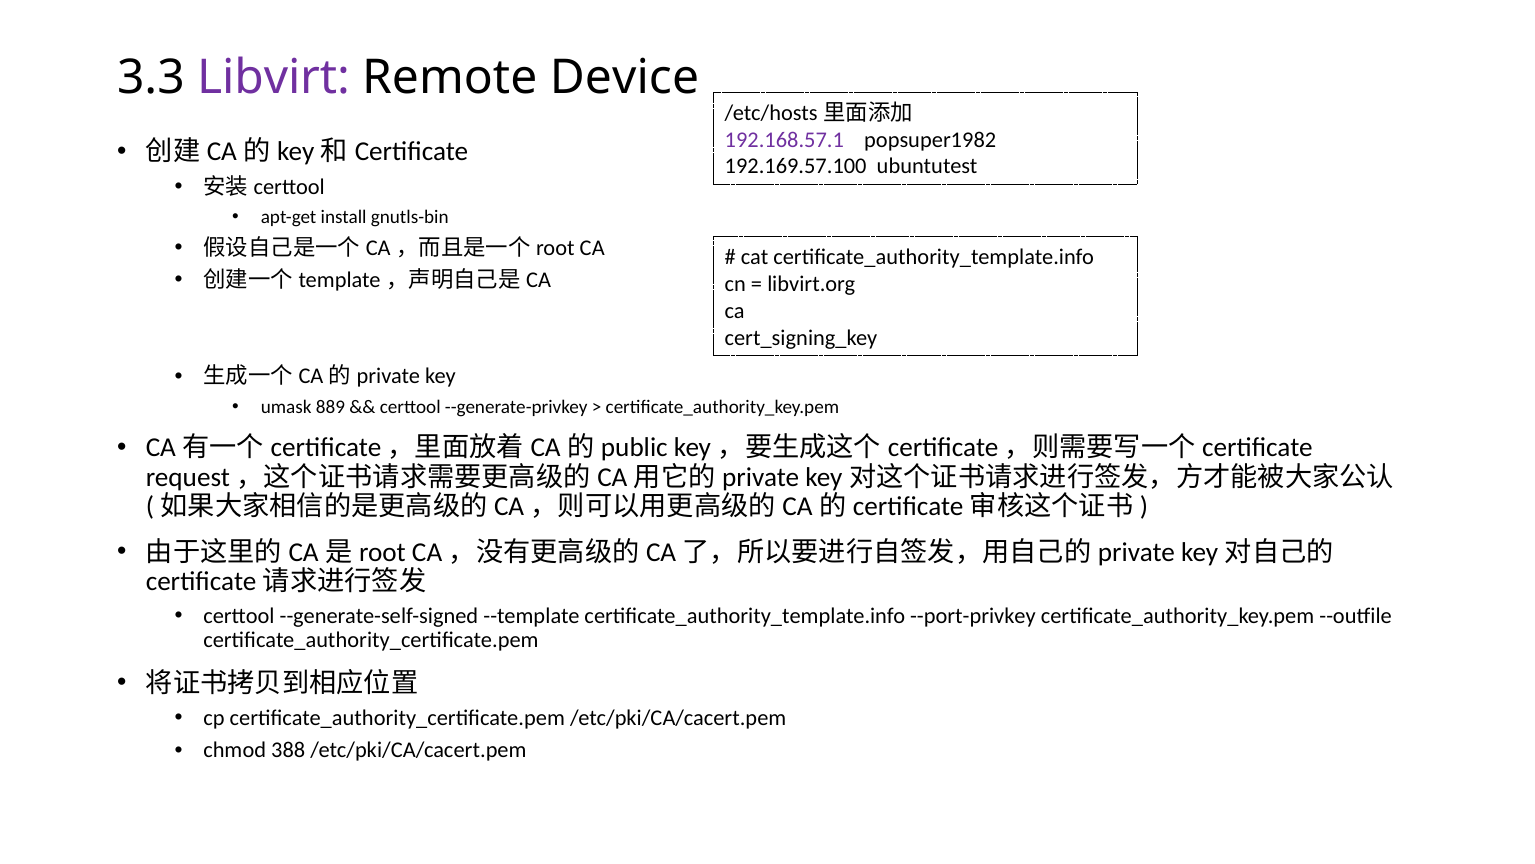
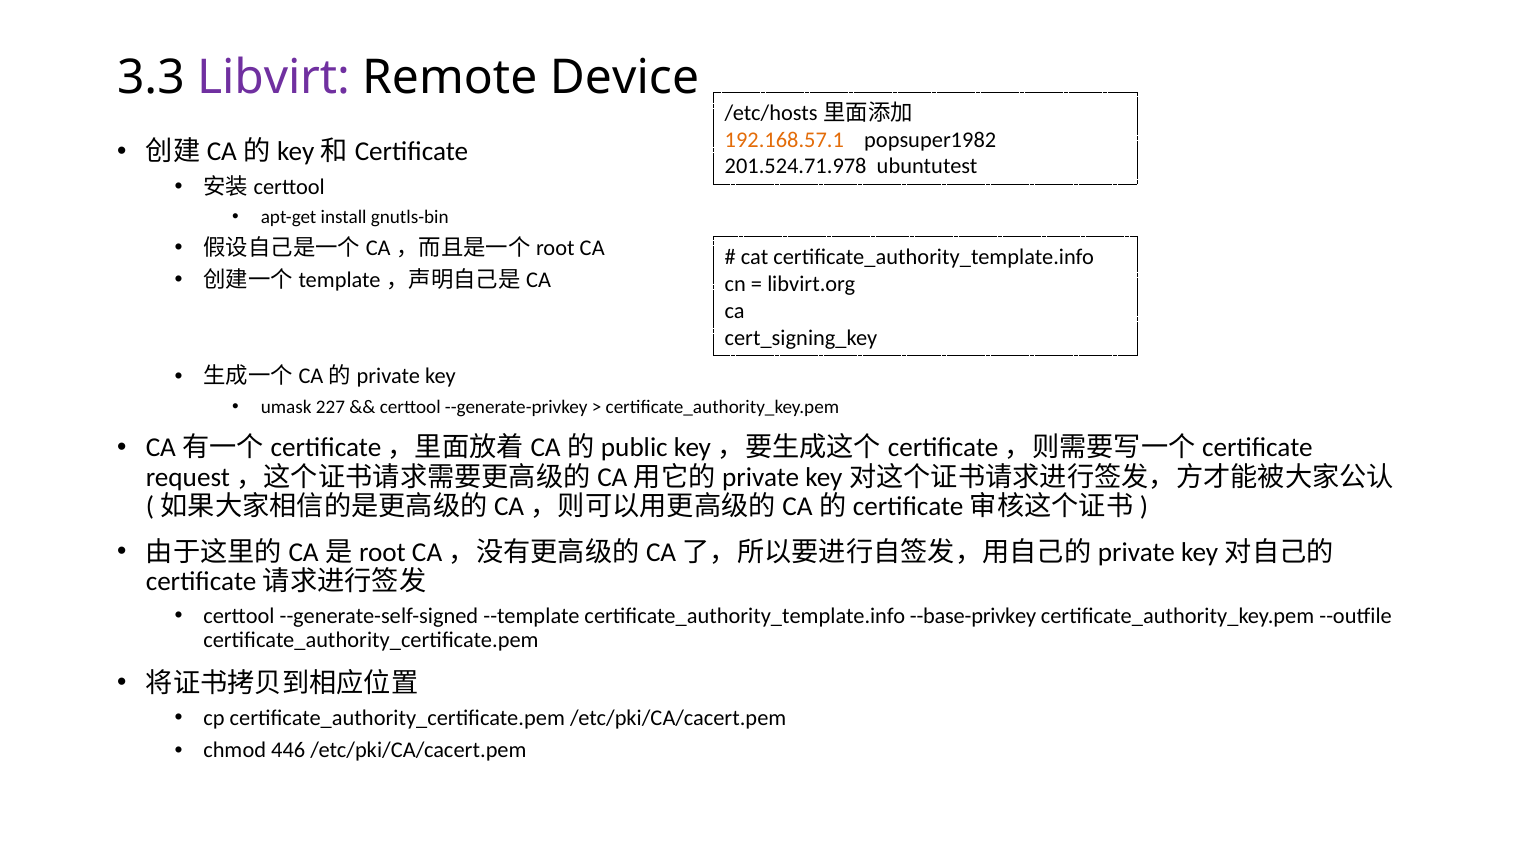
192.168.57.1 colour: purple -> orange
192.169.57.100: 192.169.57.100 -> 201.524.71.978
889: 889 -> 227
--port-privkey: --port-privkey -> --base-privkey
388: 388 -> 446
